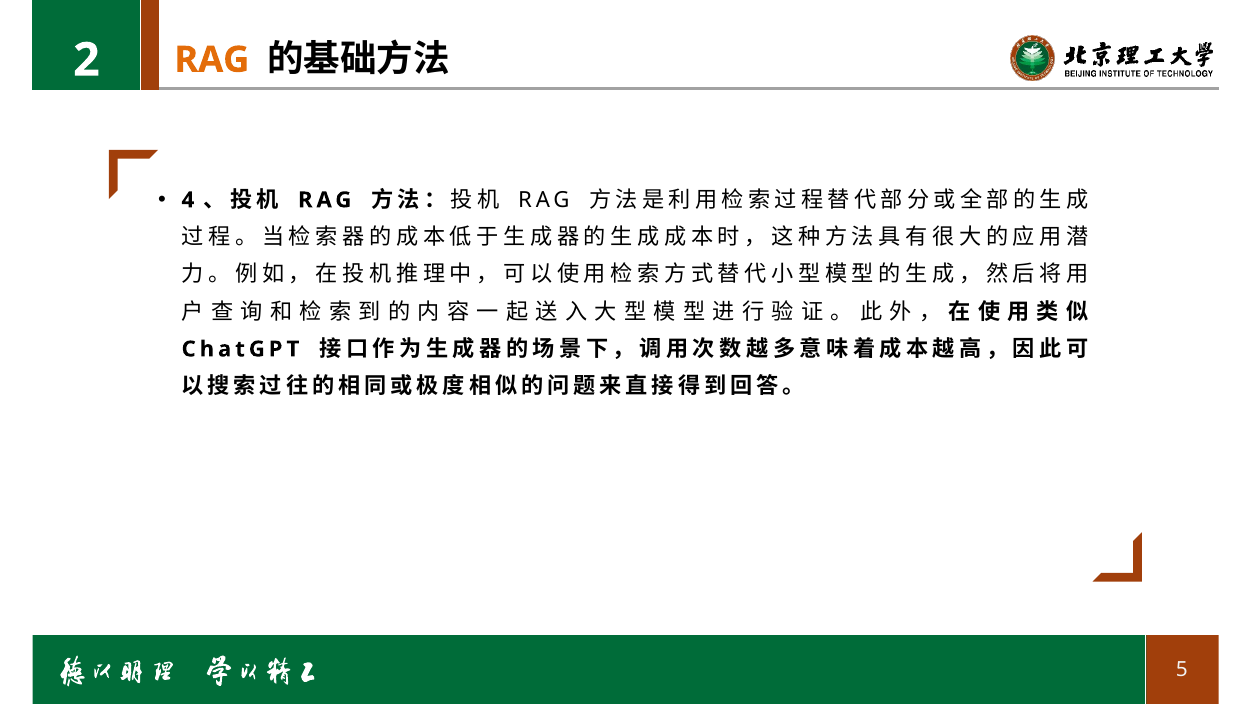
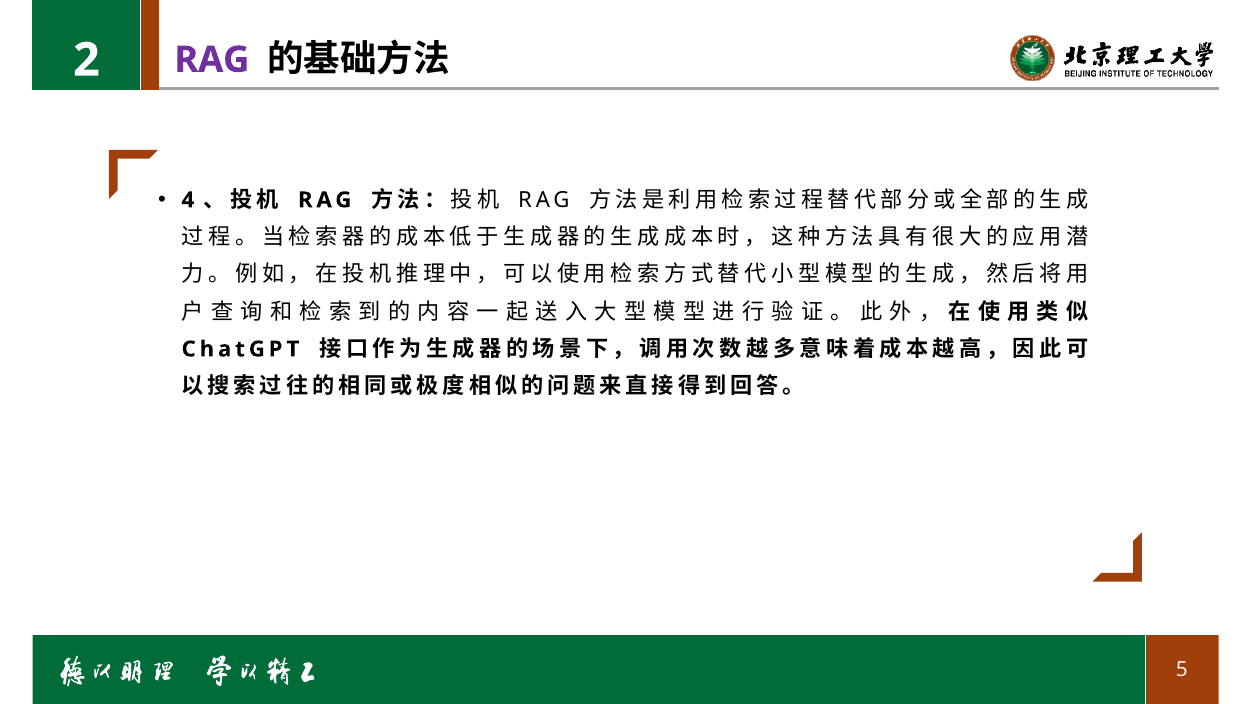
RAG at (212, 60) colour: orange -> purple
